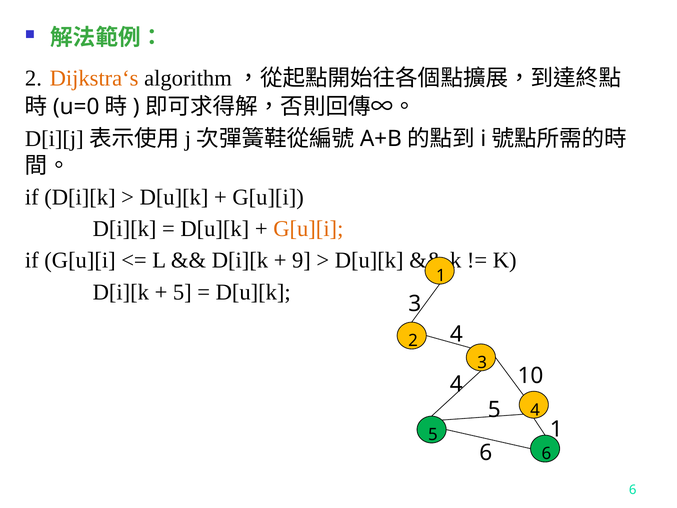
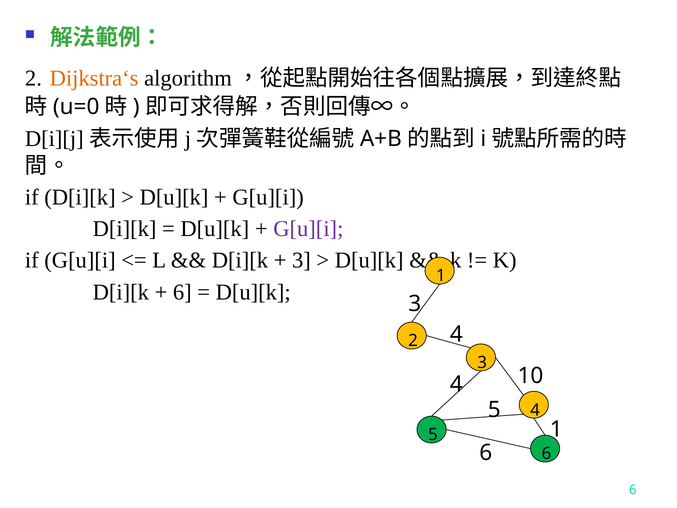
G[u][i at (308, 229) colour: orange -> purple
9 at (301, 260): 9 -> 3
5 at (182, 292): 5 -> 6
